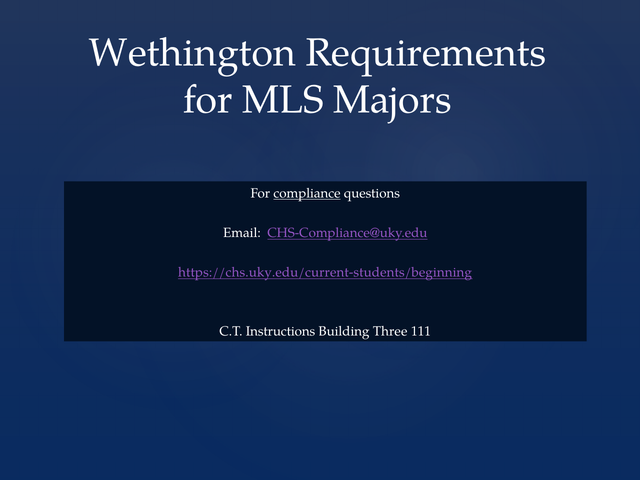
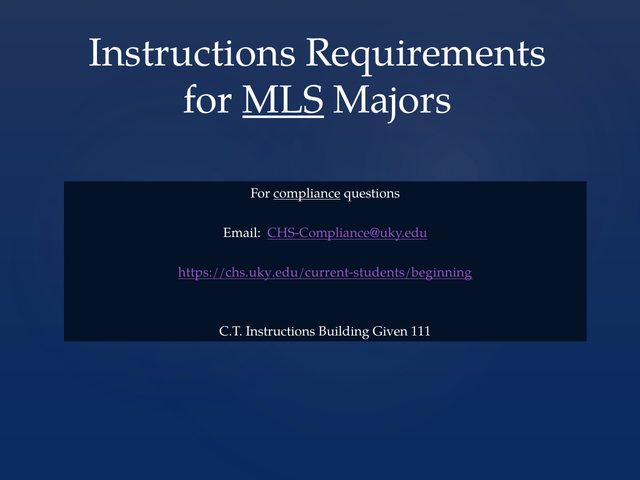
Wethington at (192, 53): Wethington -> Instructions
MLS underline: none -> present
Three: Three -> Given
